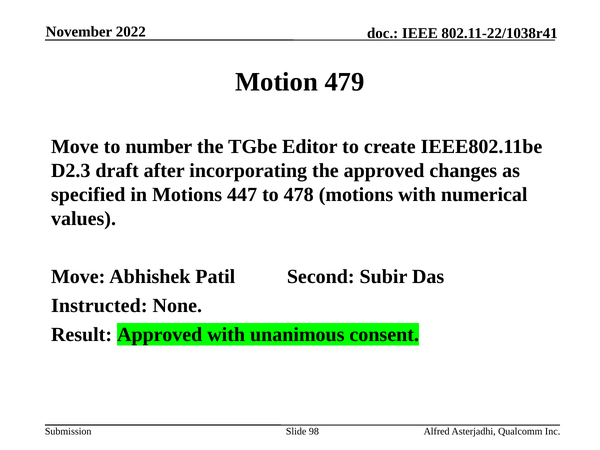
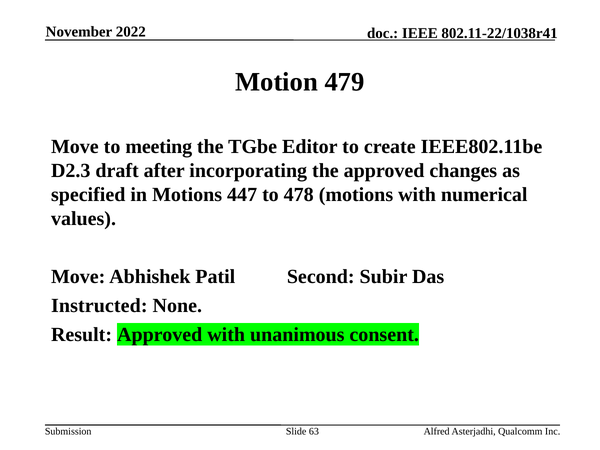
number: number -> meeting
98: 98 -> 63
